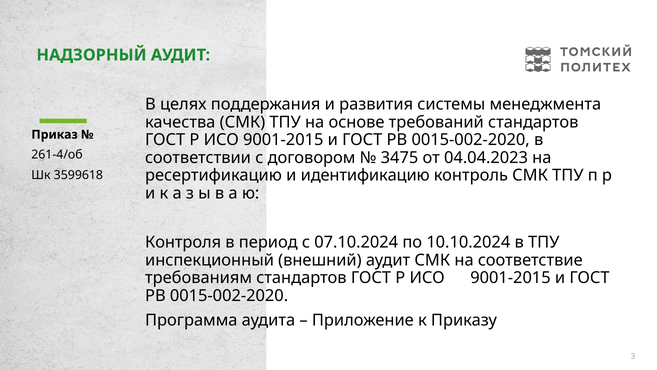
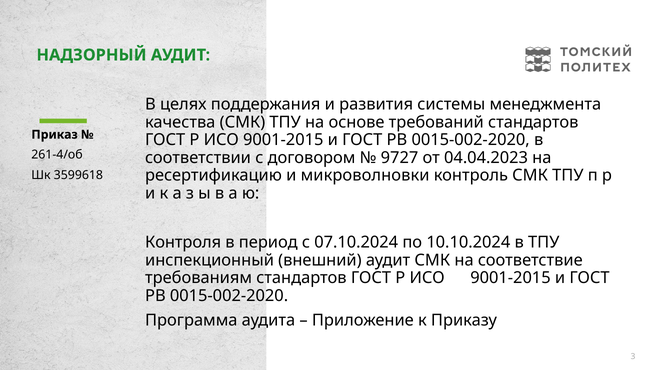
3475: 3475 -> 9727
идентификацию: идентификацию -> микроволновки
